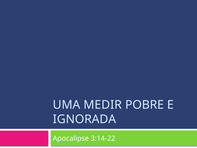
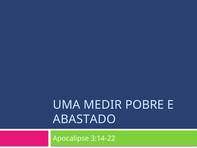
IGNORADA: IGNORADA -> ABASTADO
